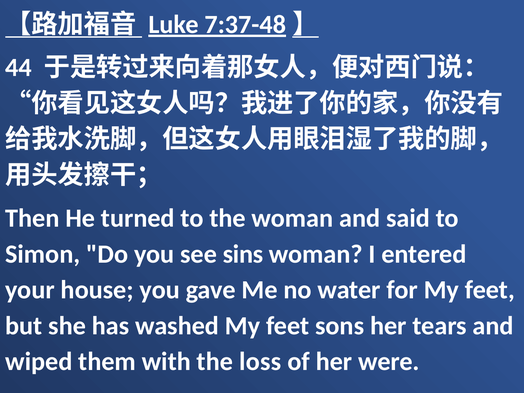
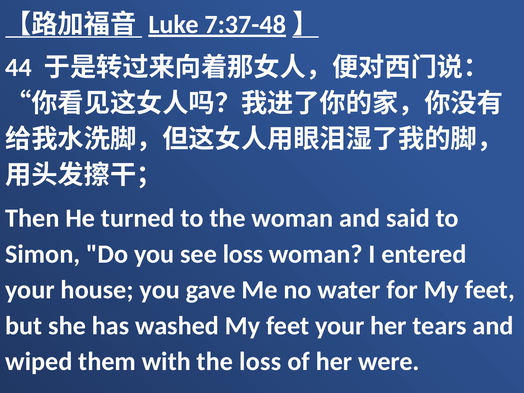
see sins: sins -> loss
feet sons: sons -> your
